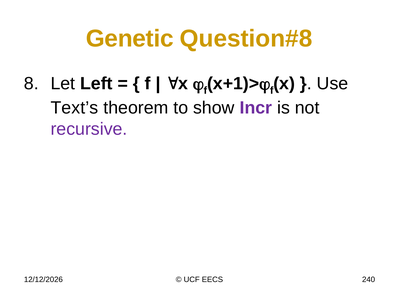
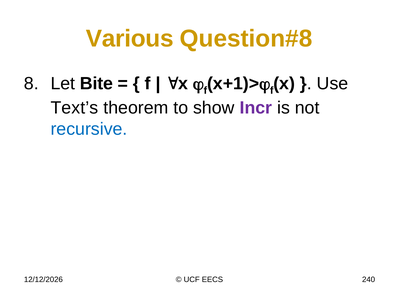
Genetic: Genetic -> Various
Left: Left -> Bite
recursive colour: purple -> blue
